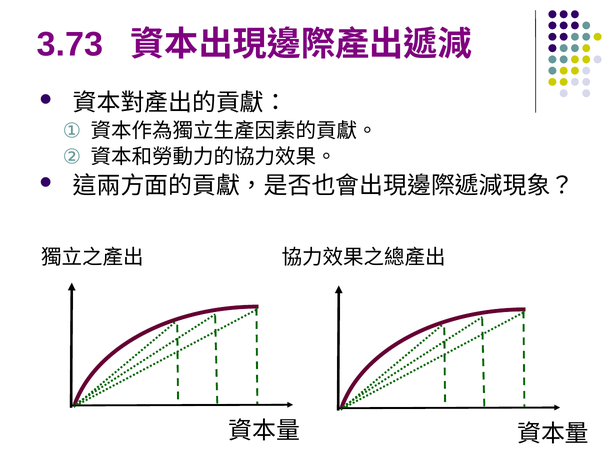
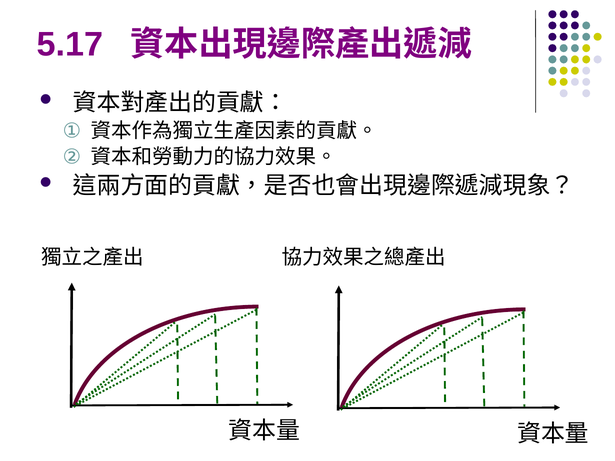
3.73: 3.73 -> 5.17
